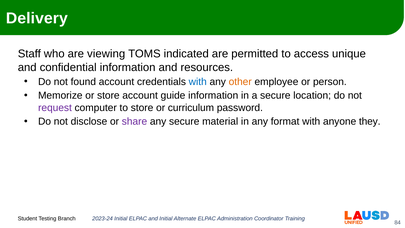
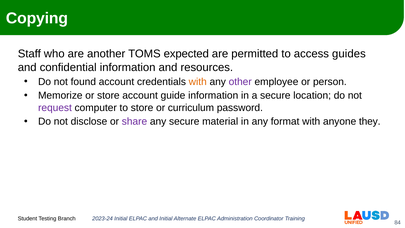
Delivery: Delivery -> Copying
viewing: viewing -> another
indicated: indicated -> expected
unique: unique -> guides
with at (198, 82) colour: blue -> orange
other colour: orange -> purple
